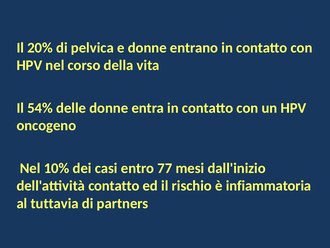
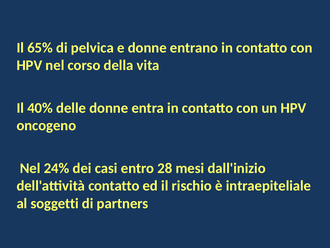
20%: 20% -> 65%
54%: 54% -> 40%
10%: 10% -> 24%
77: 77 -> 28
infiammatoria: infiammatoria -> intraepiteliale
tuttavia: tuttavia -> soggetti
